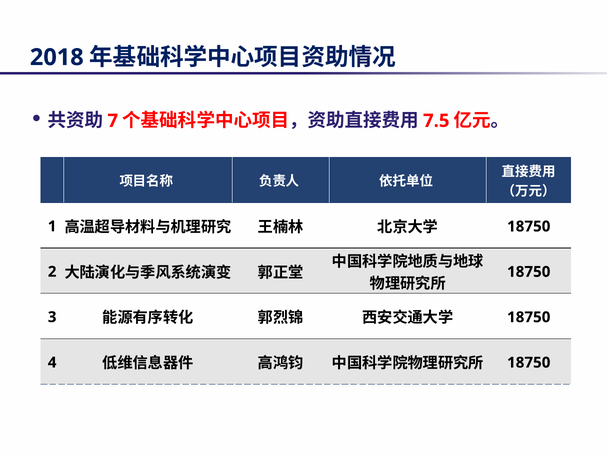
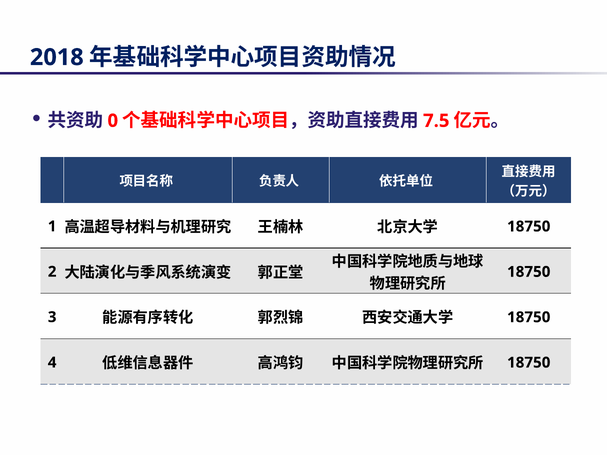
7: 7 -> 0
